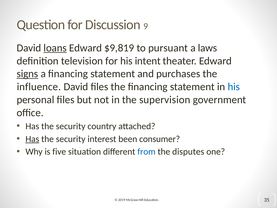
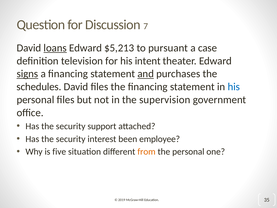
9: 9 -> 7
$9,819: $9,819 -> $5,213
laws: laws -> case
and underline: none -> present
influence: influence -> schedules
country: country -> support
Has at (32, 139) underline: present -> none
consumer: consumer -> employee
from colour: blue -> orange
the disputes: disputes -> personal
